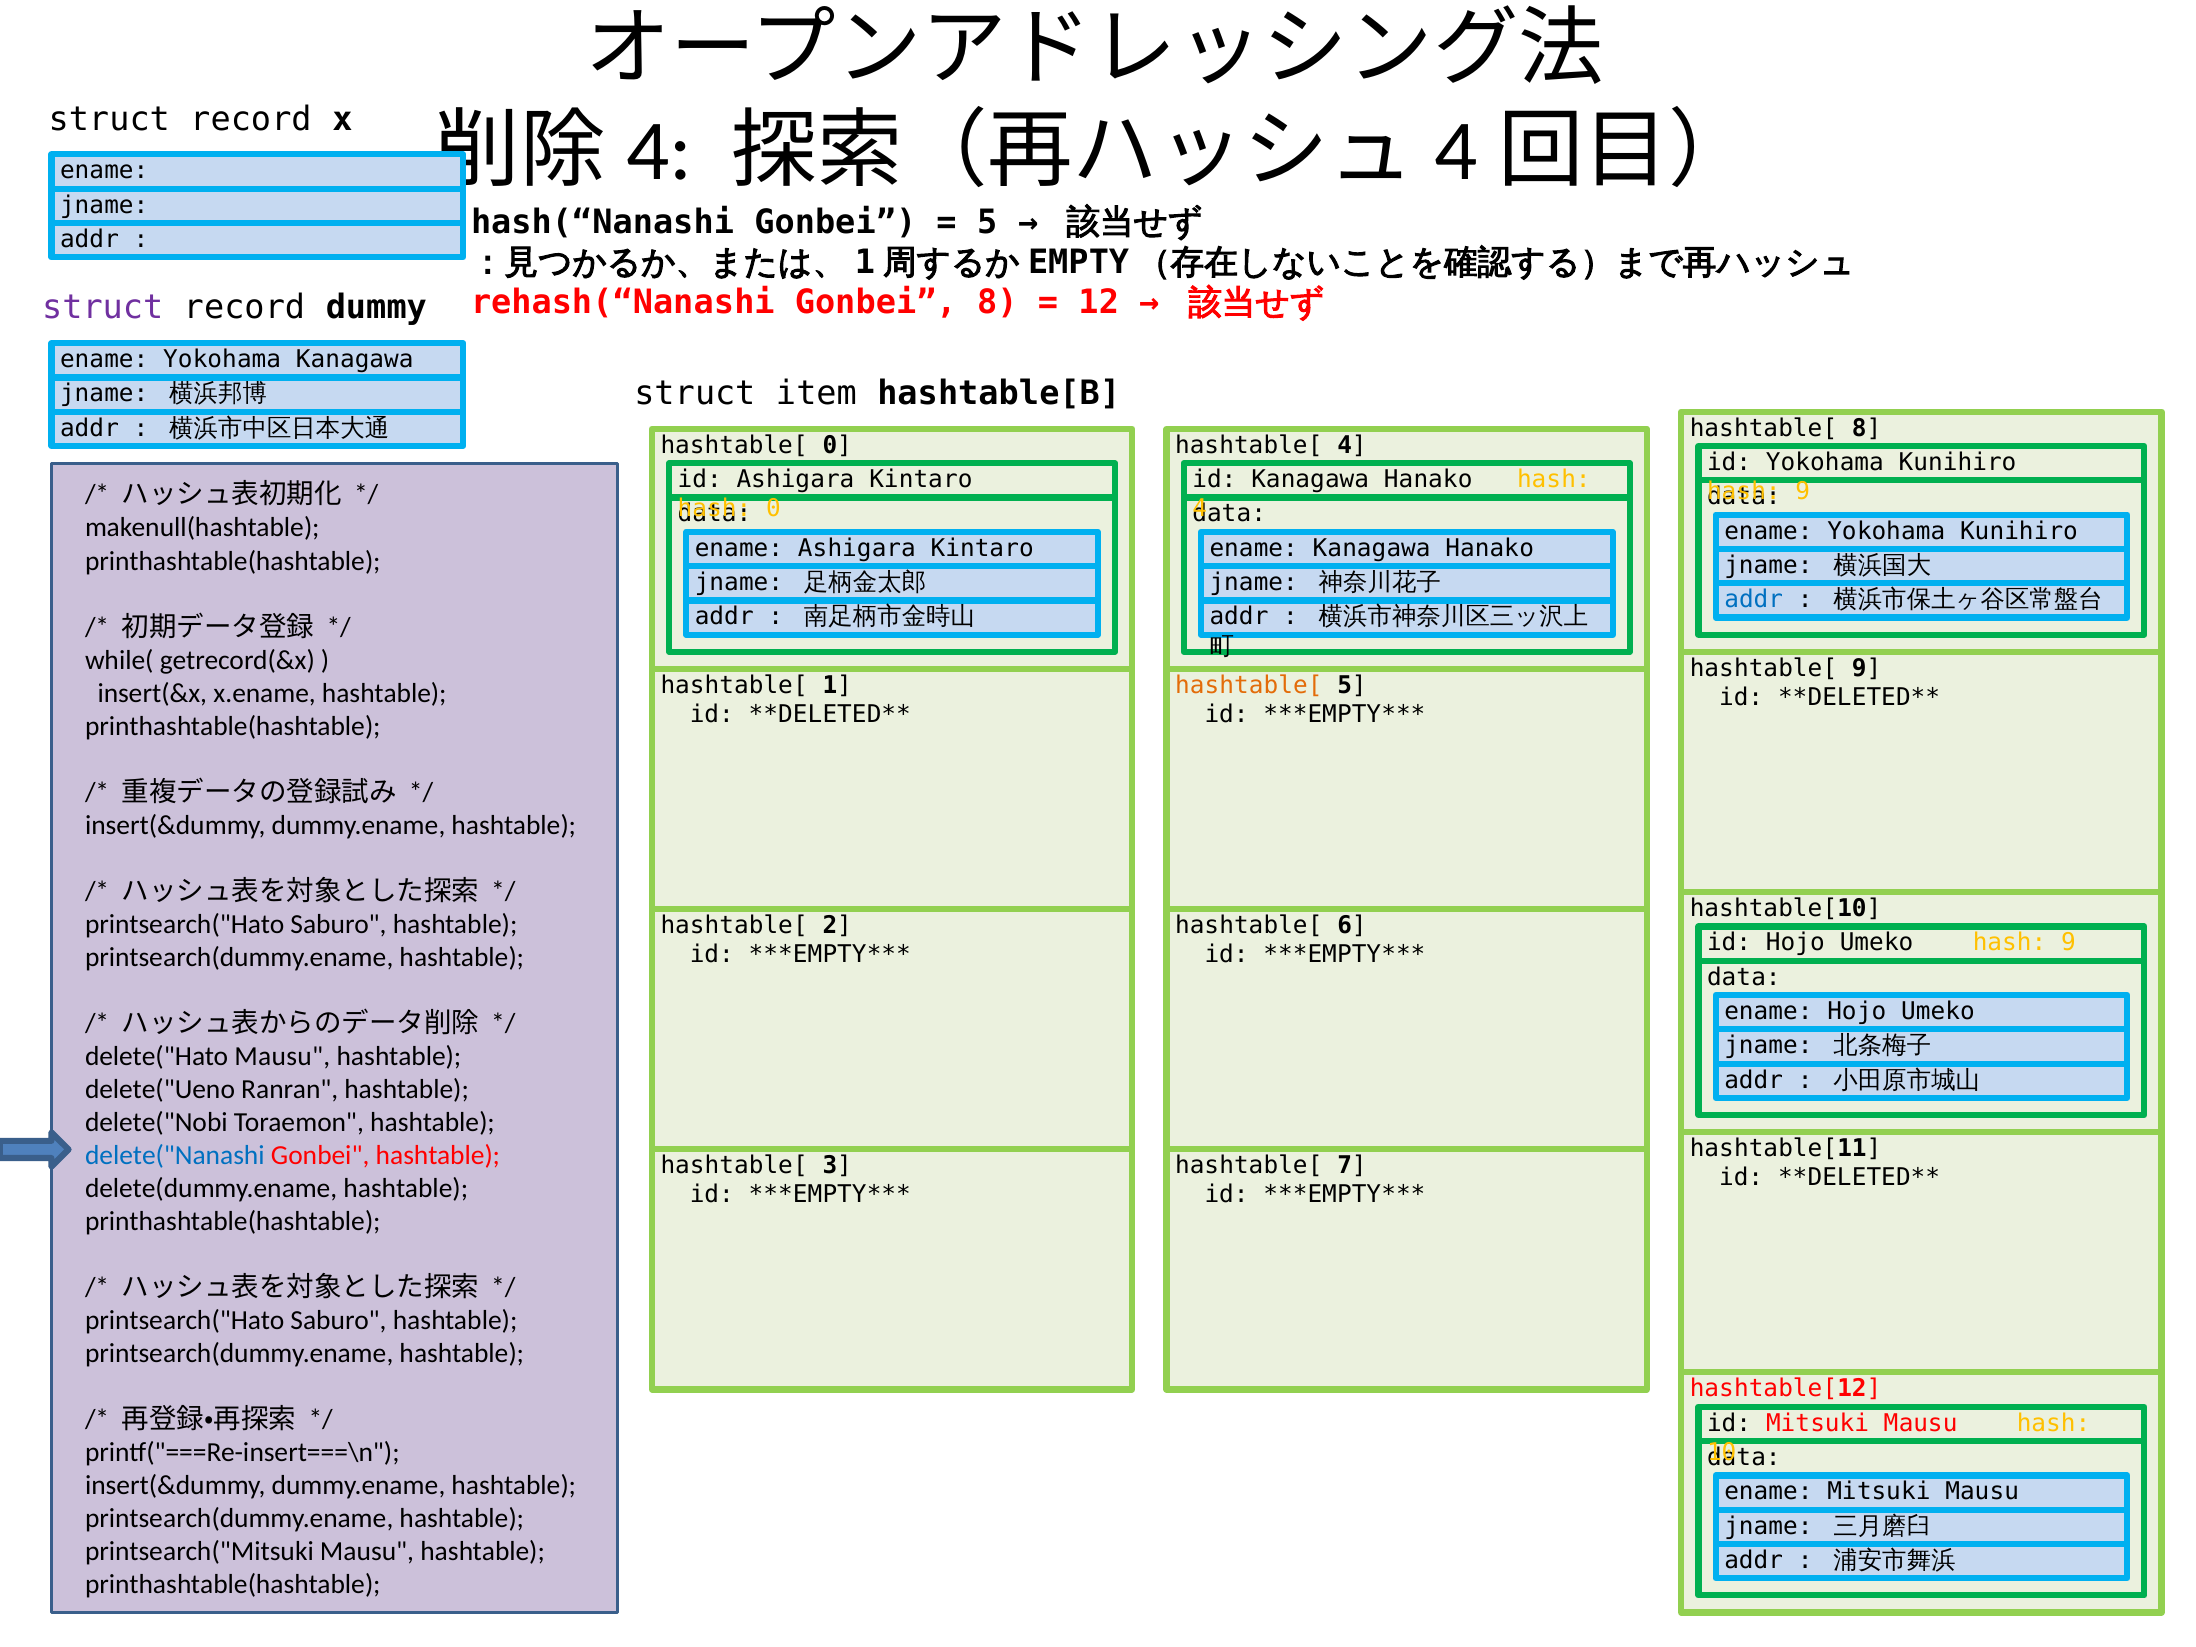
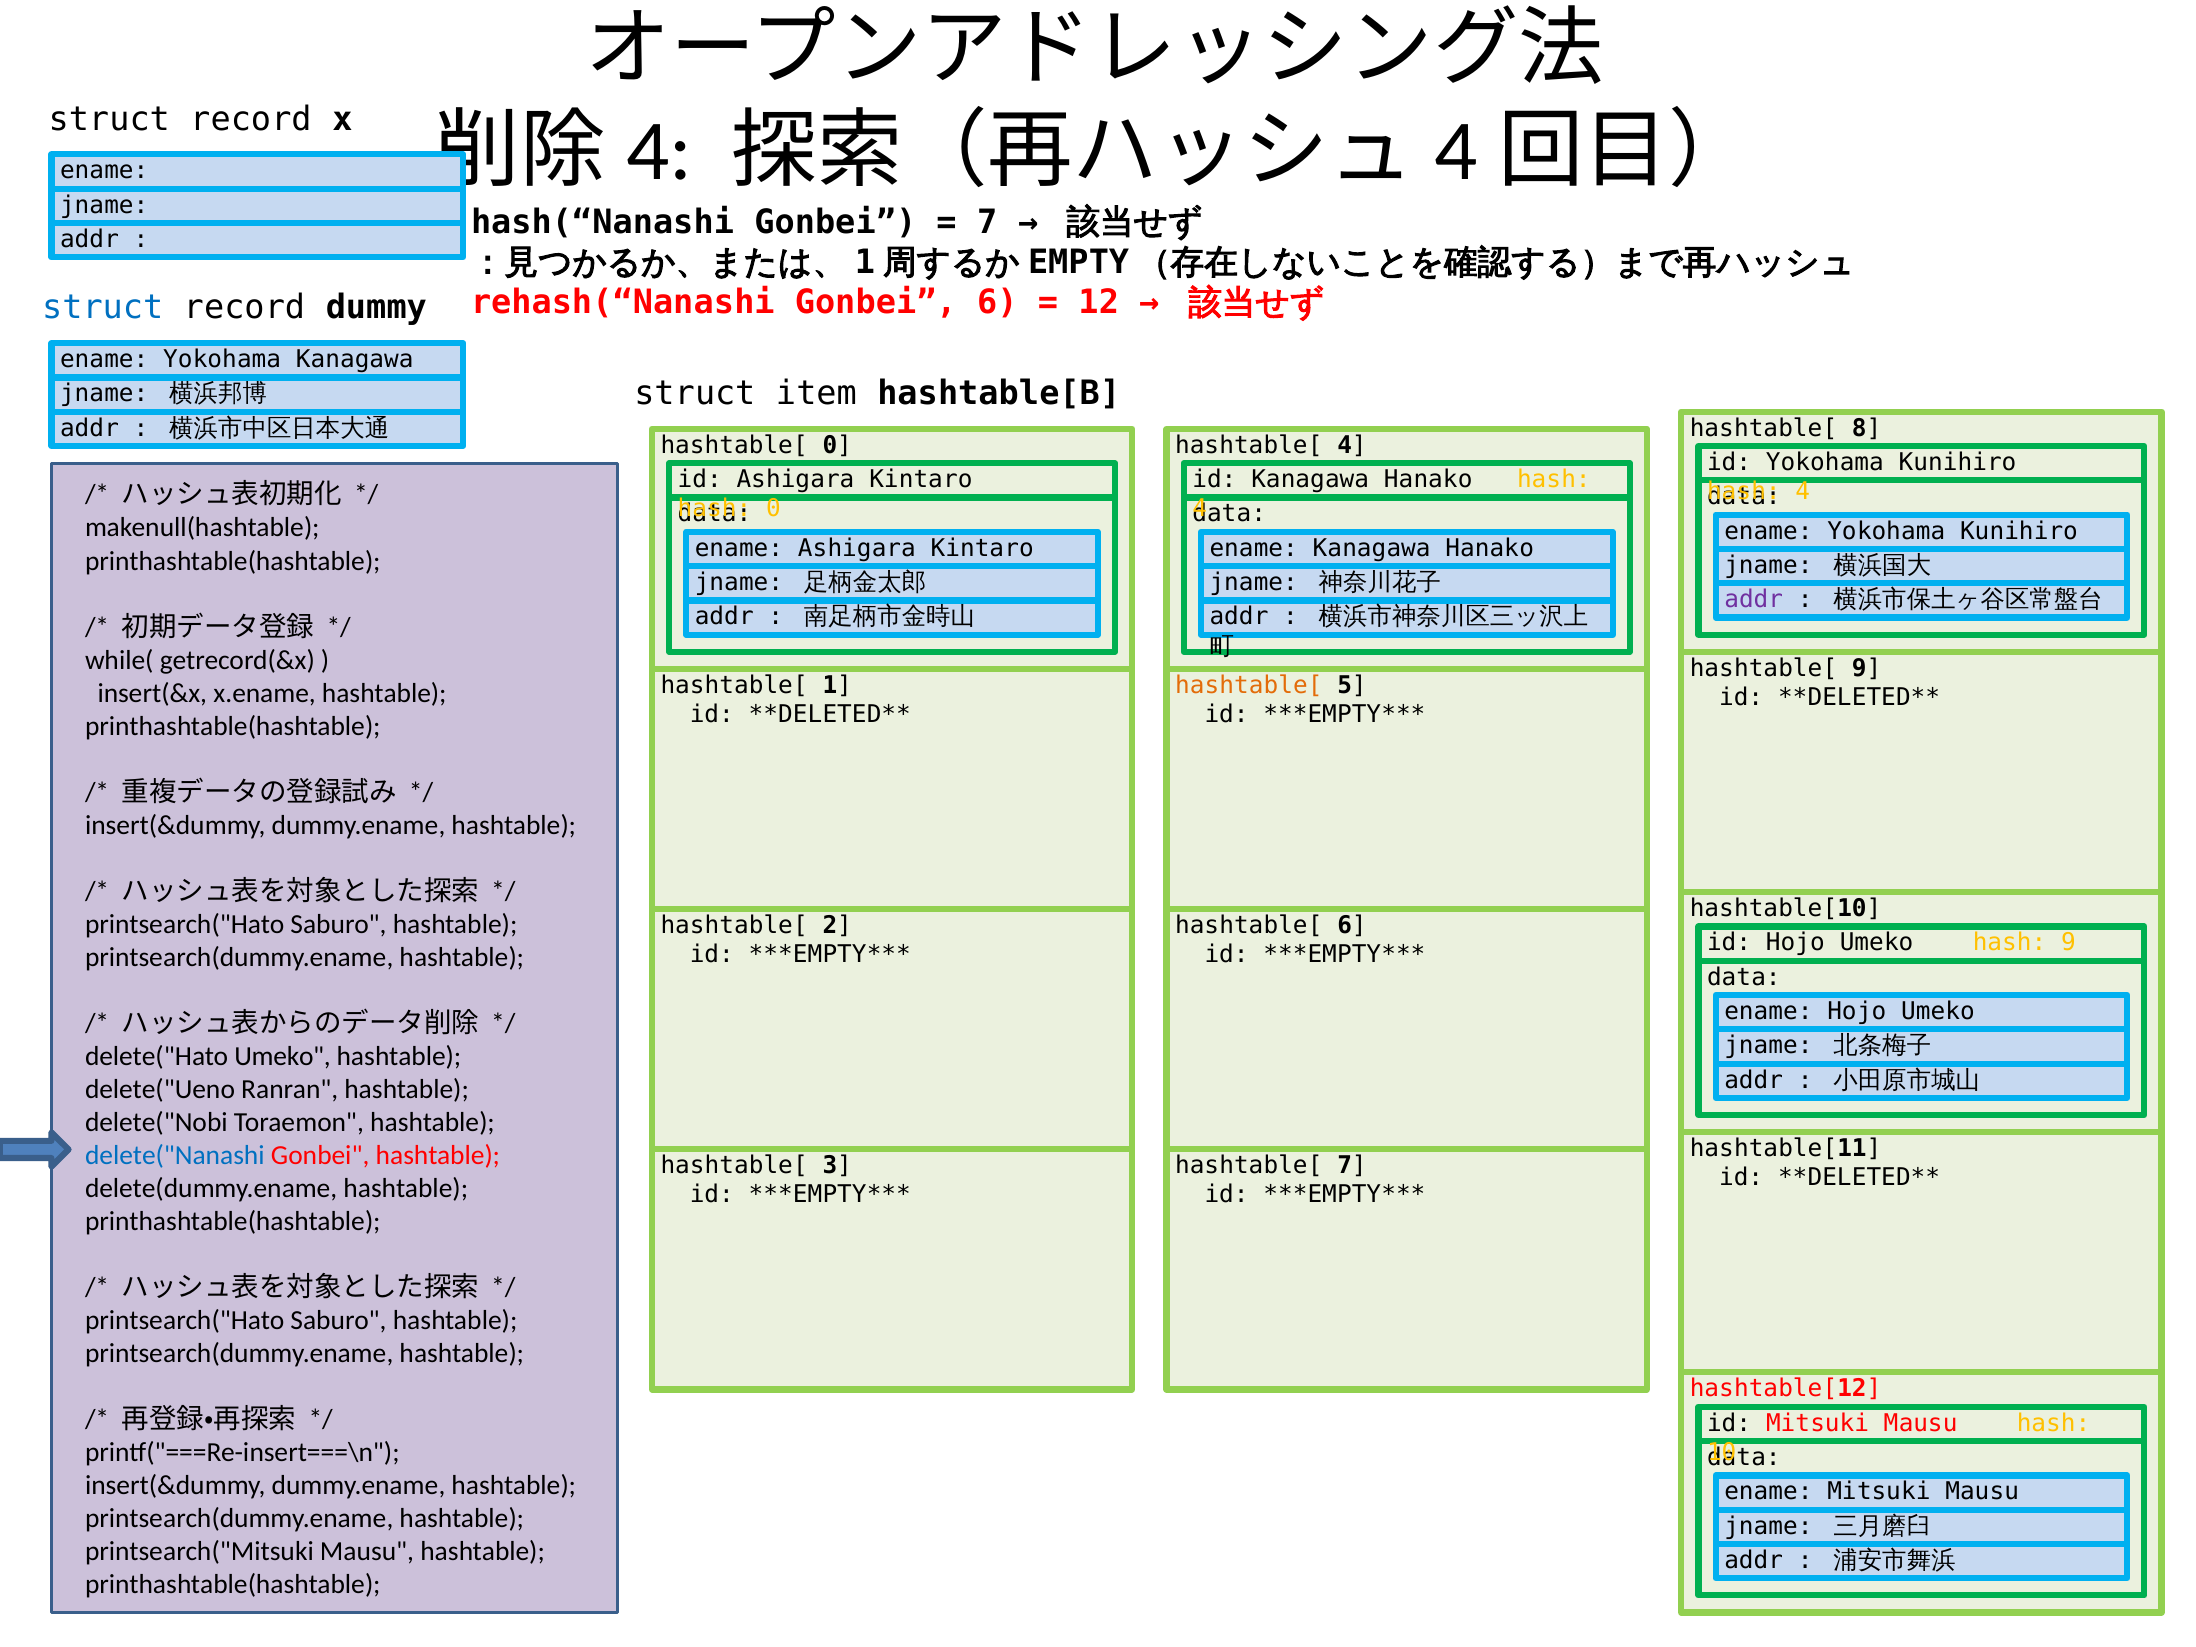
5 at (987, 222): 5 -> 7
Gonbei 8: 8 -> 6
struct at (103, 308) colour: purple -> blue
9 at (1803, 492): 9 -> 4
addr at (1754, 600) colour: blue -> purple
delete("Hato Mausu: Mausu -> Umeko
